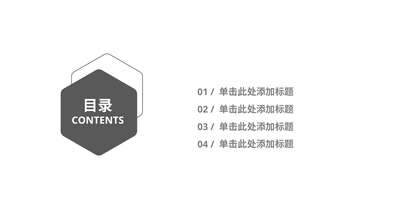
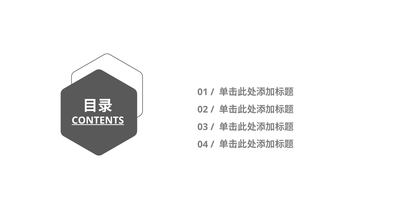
CONTENTS underline: none -> present
